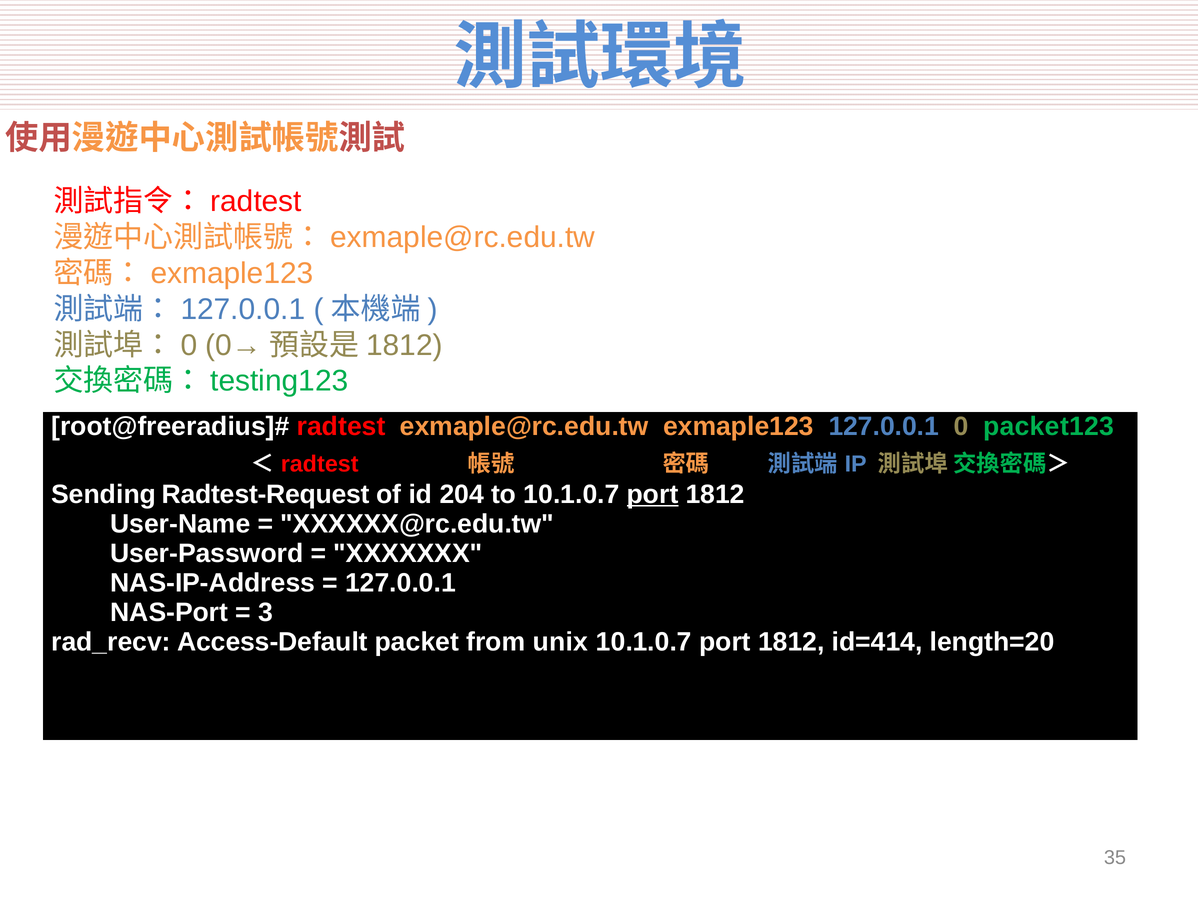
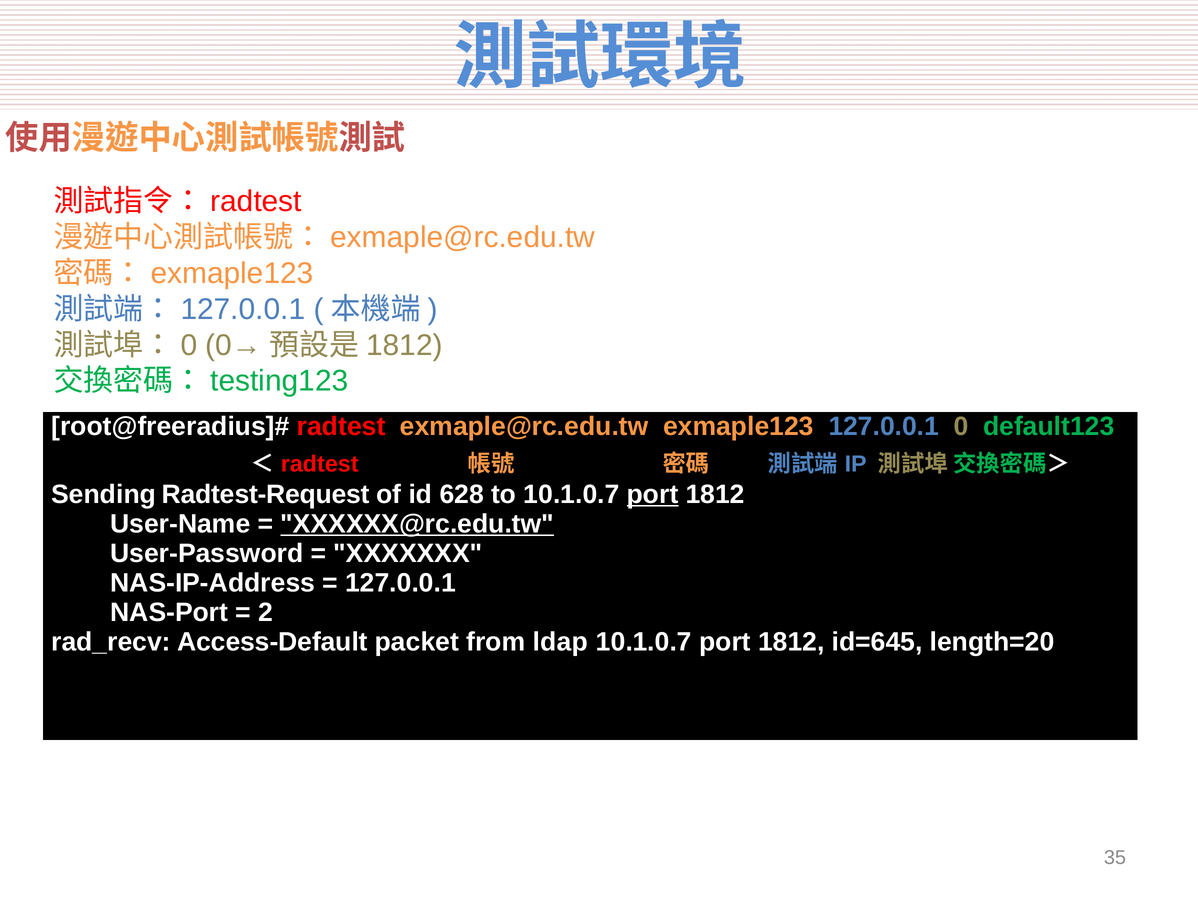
packet123: packet123 -> default123
204: 204 -> 628
XXXXXX@rc.edu.tw underline: none -> present
3: 3 -> 2
unix: unix -> ldap
id=414: id=414 -> id=645
